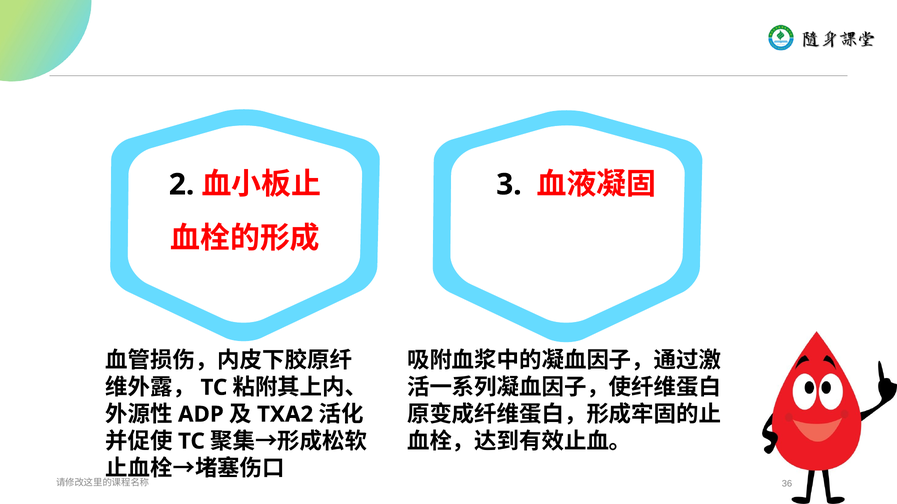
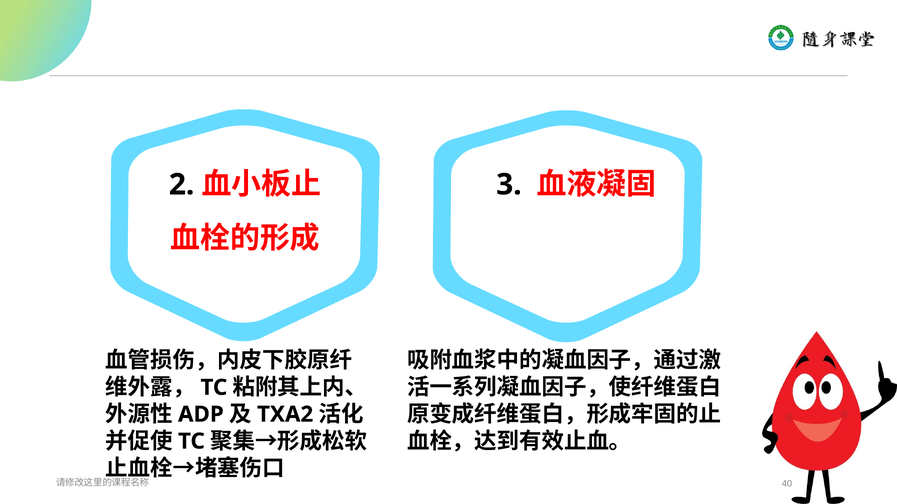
36: 36 -> 40
